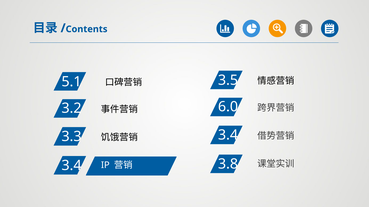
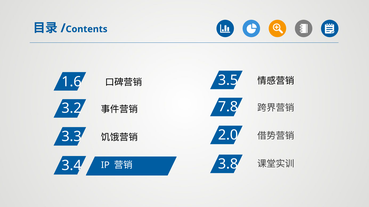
5.1: 5.1 -> 1.6
6.0: 6.0 -> 7.8
3.4 at (228, 135): 3.4 -> 2.0
